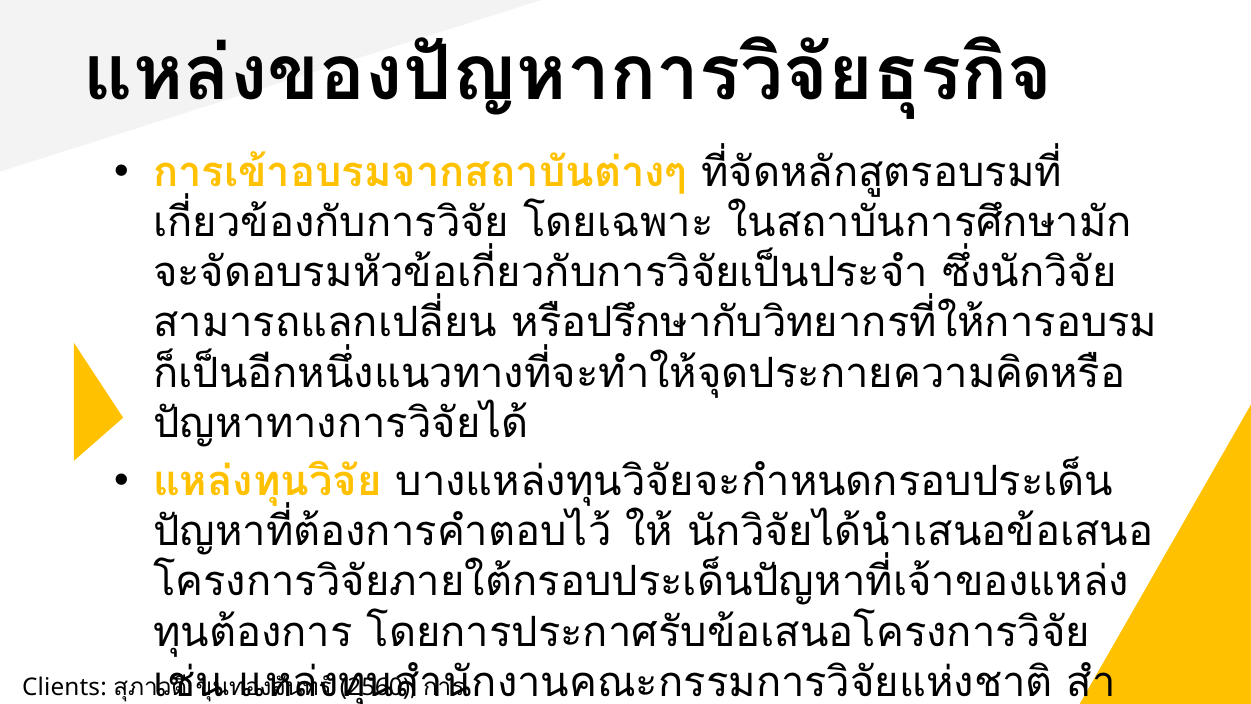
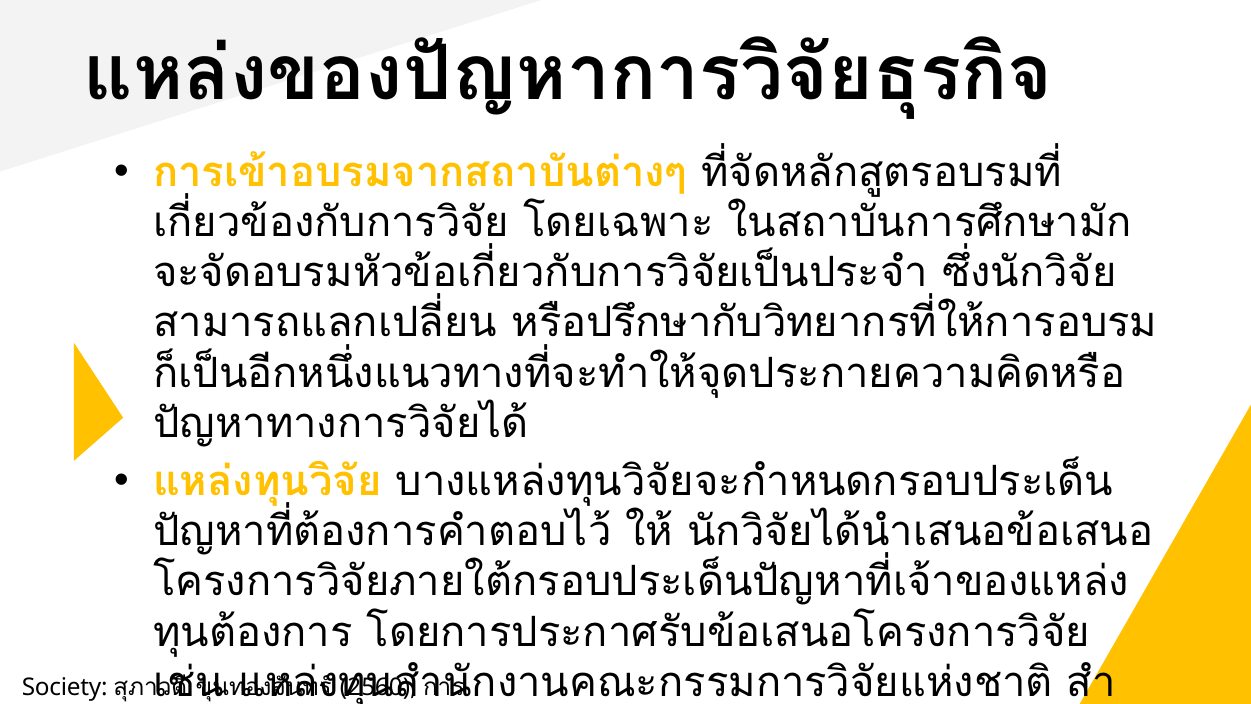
Clients: Clients -> Society
